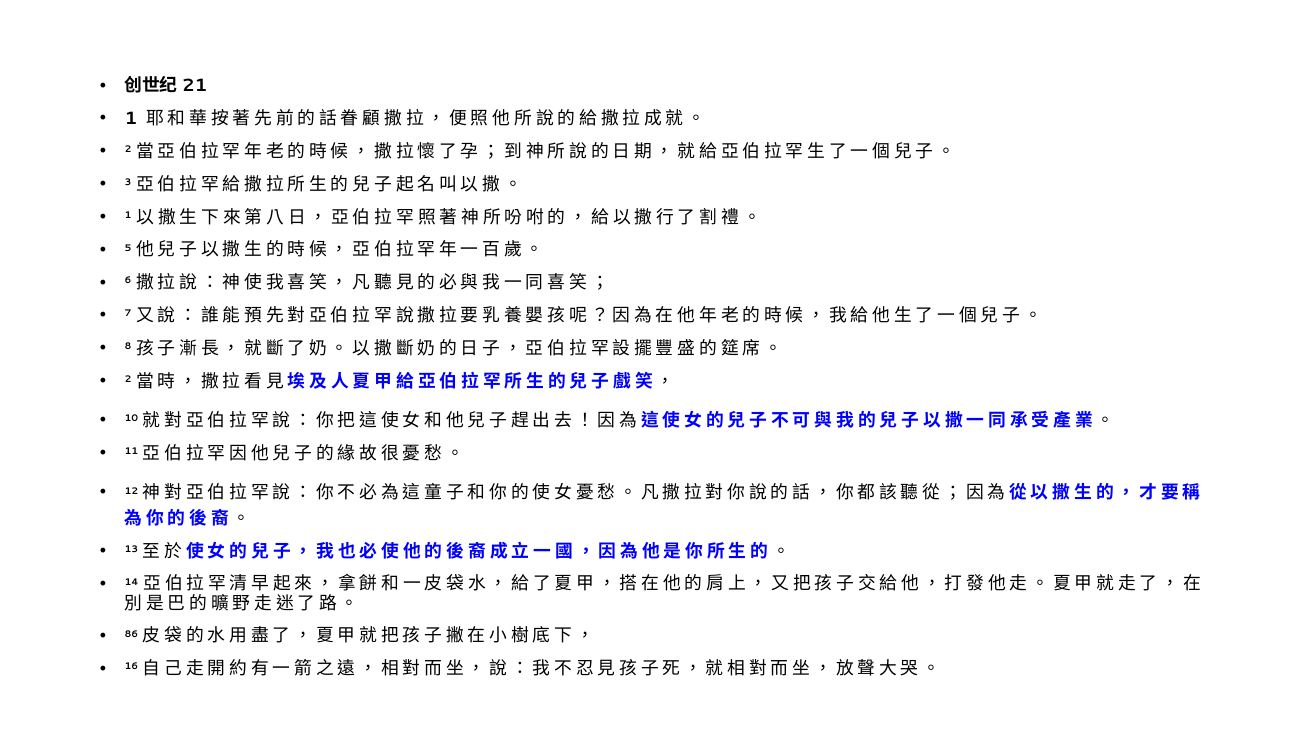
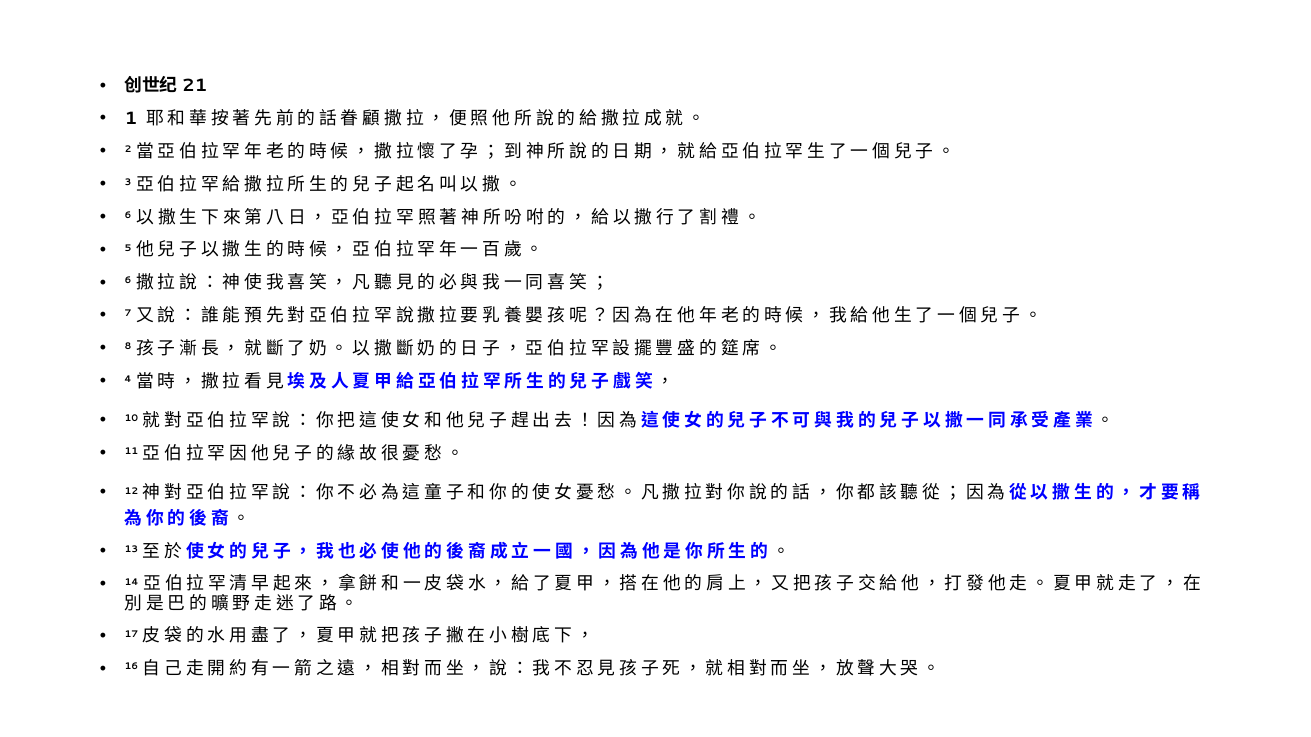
1 at (128, 215): 1 -> 6
2 at (128, 380): 2 -> 4
86: 86 -> 17
